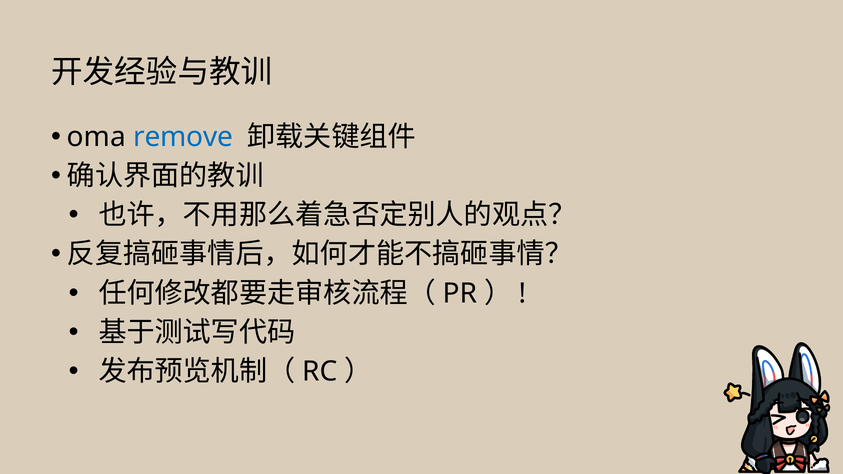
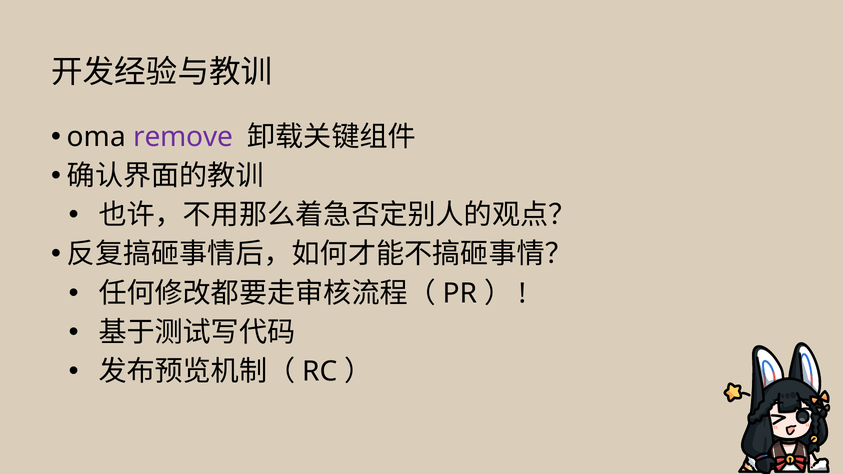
remove colour: blue -> purple
